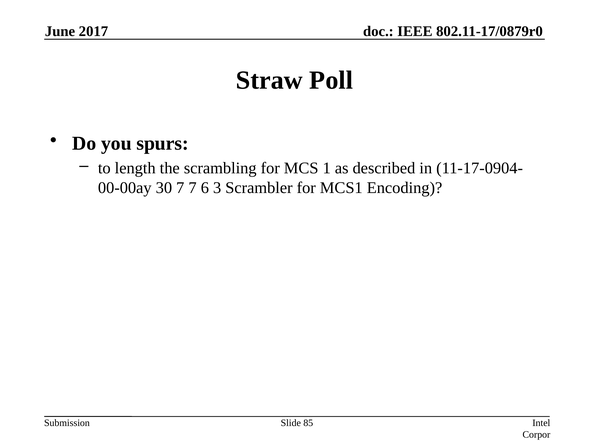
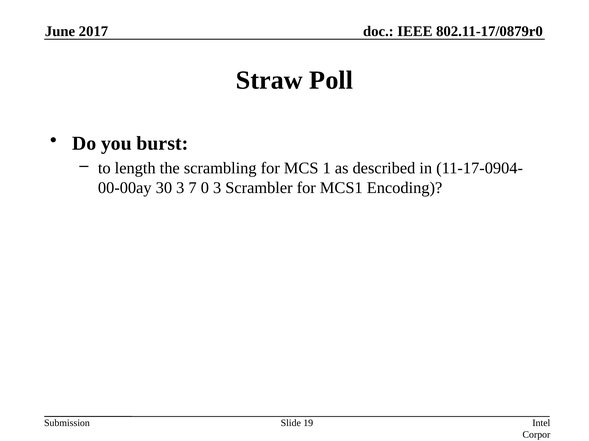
spurs: spurs -> burst
30 7: 7 -> 3
6: 6 -> 0
85: 85 -> 19
